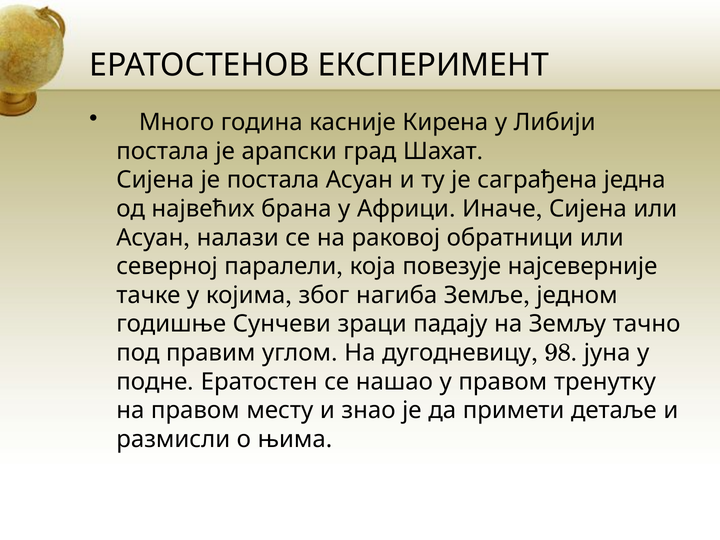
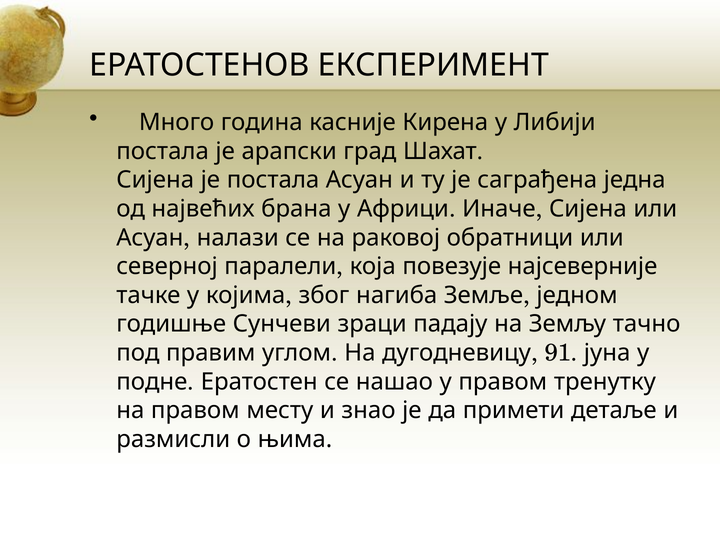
98: 98 -> 91
